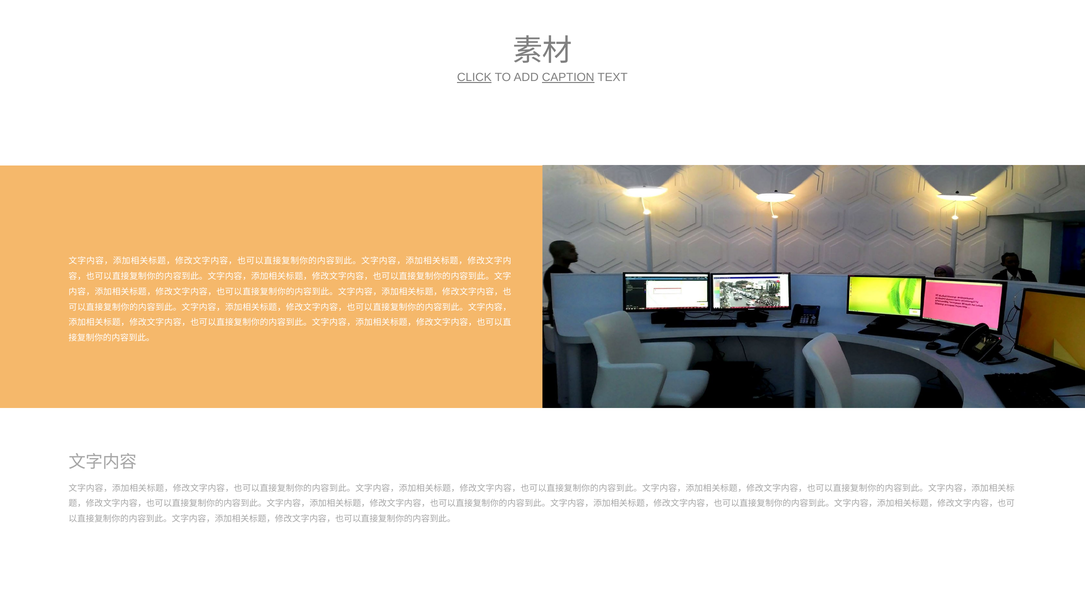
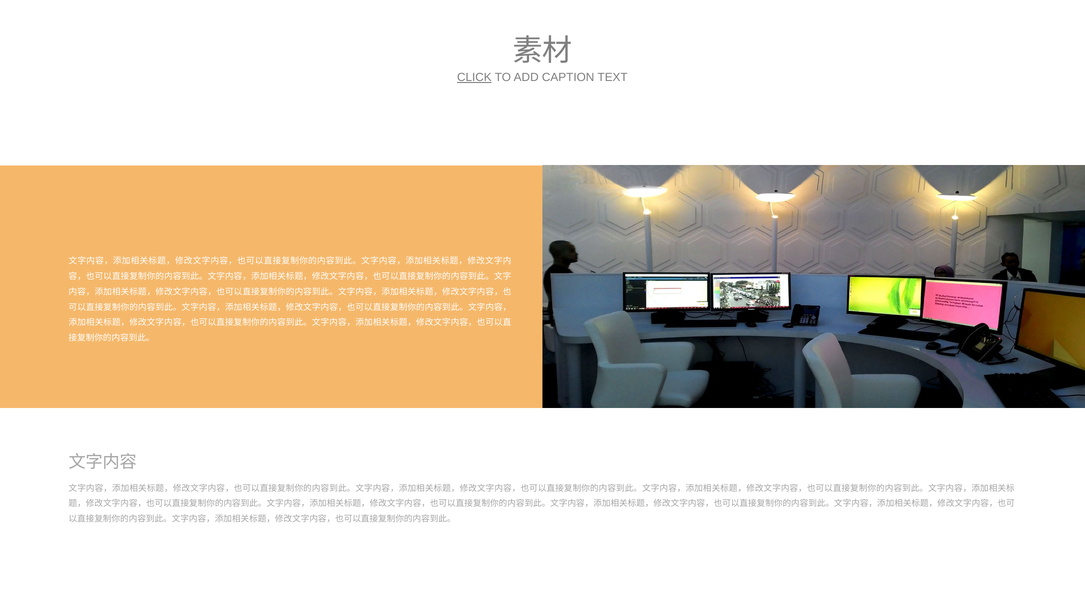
CAPTION underline: present -> none
